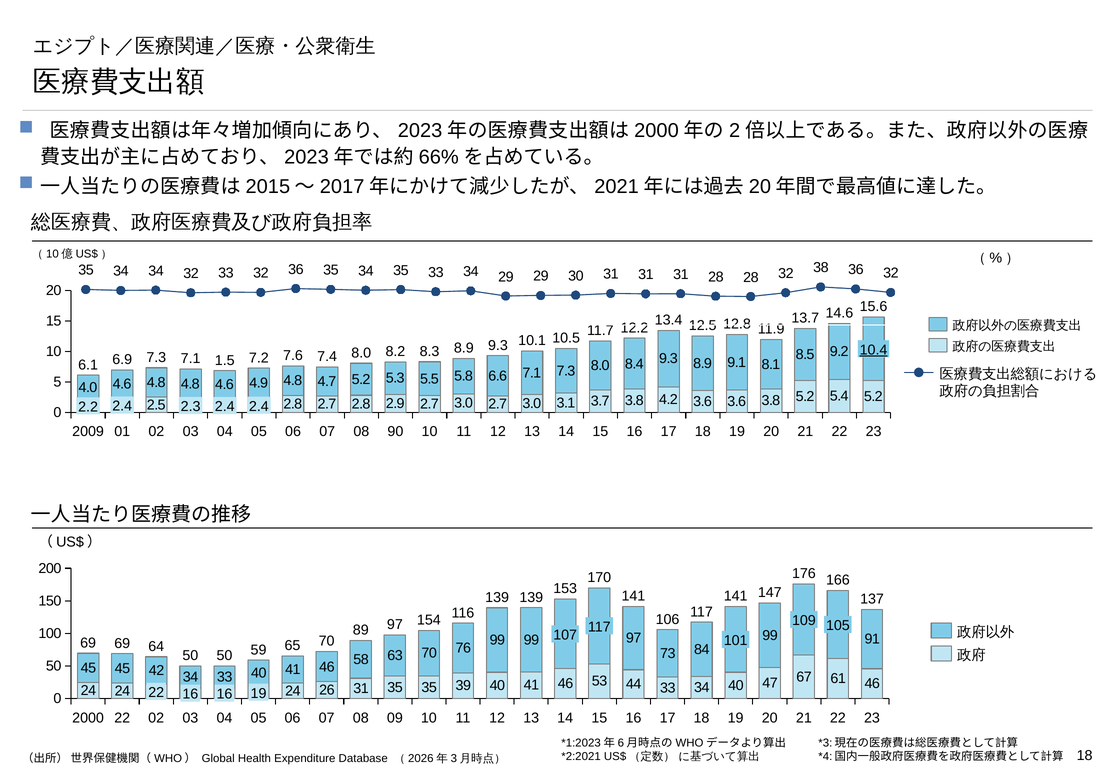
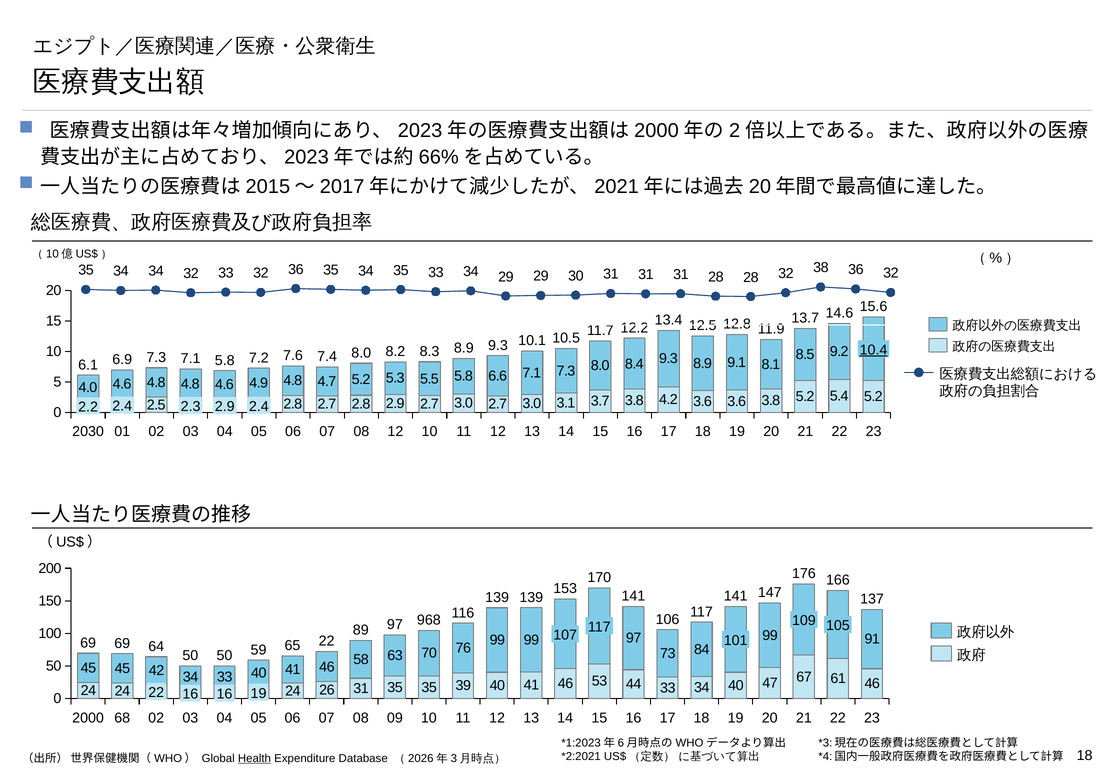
7.1 1.5: 1.5 -> 5.8
2.4 at (225, 407): 2.4 -> 2.9
2009: 2009 -> 2030
08 90: 90 -> 12
154: 154 -> 968
65 70: 70 -> 22
2000 22: 22 -> 68
Health underline: none -> present
